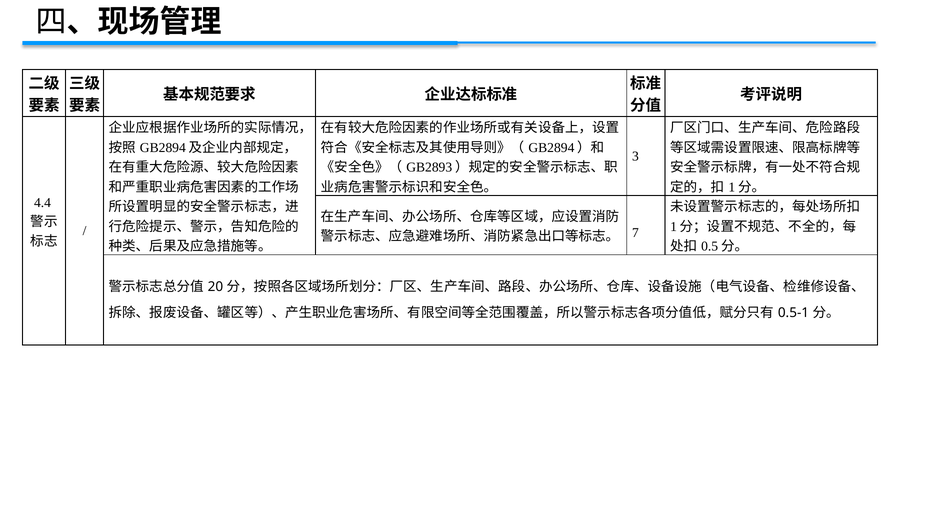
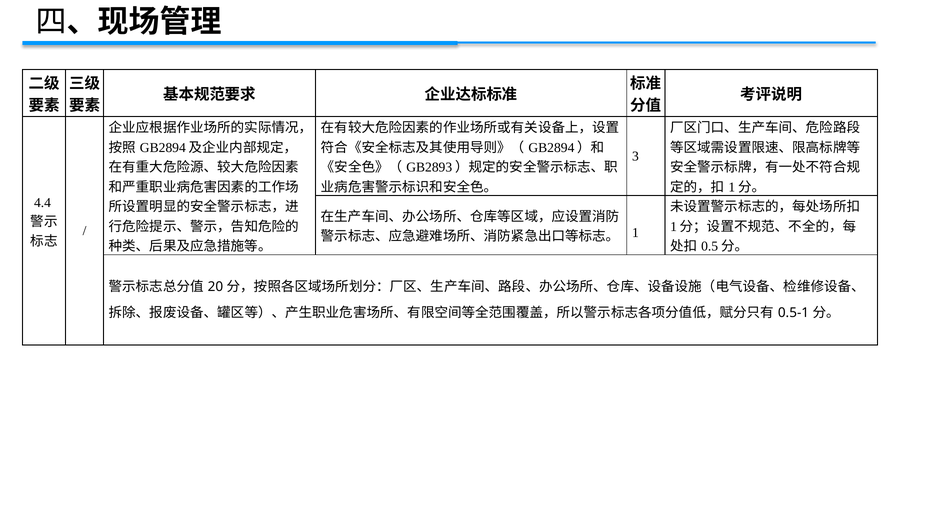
7: 7 -> 1
